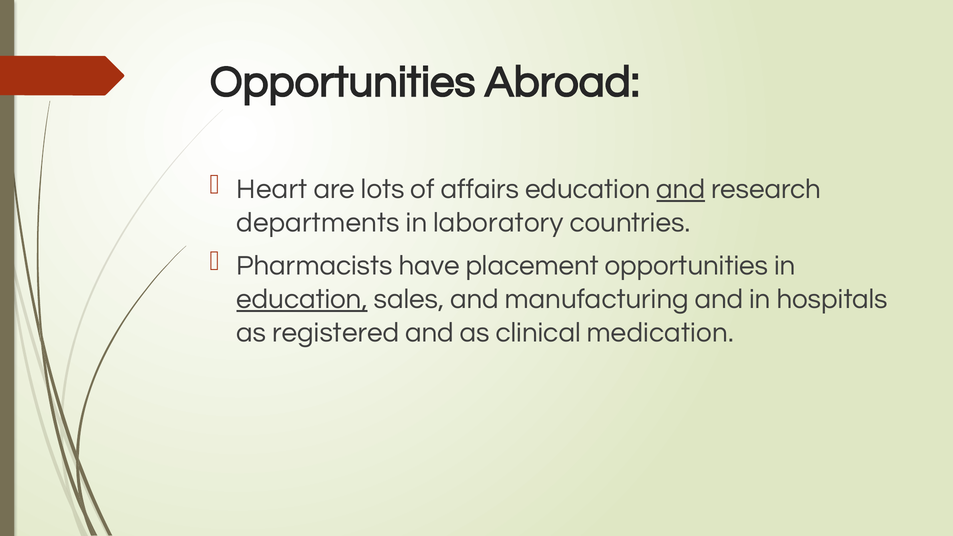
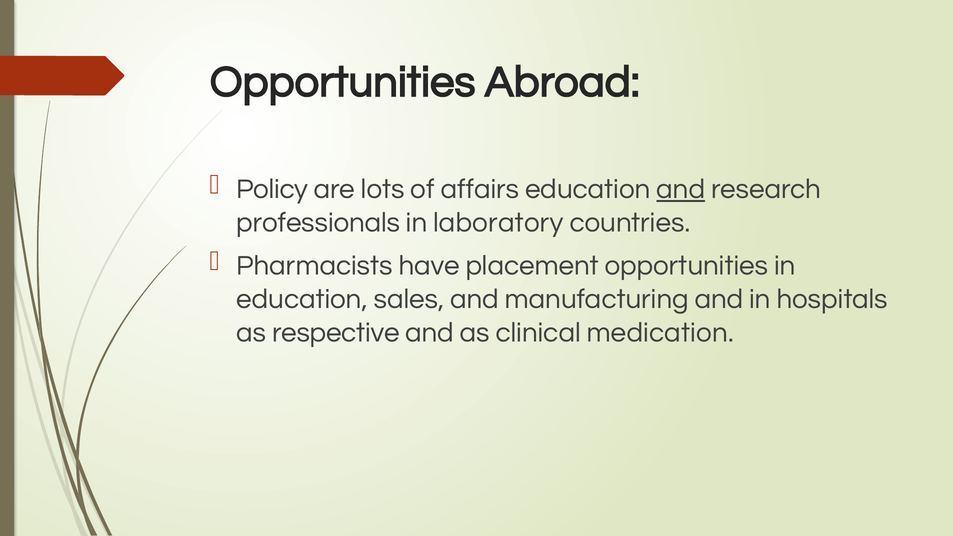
Heart: Heart -> Policy
departments: departments -> professionals
education at (302, 299) underline: present -> none
registered: registered -> respective
